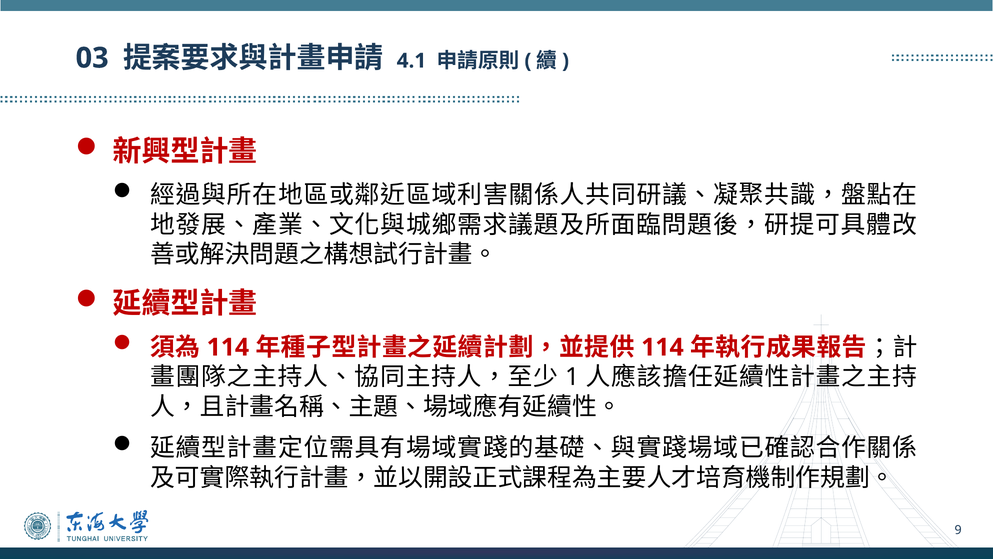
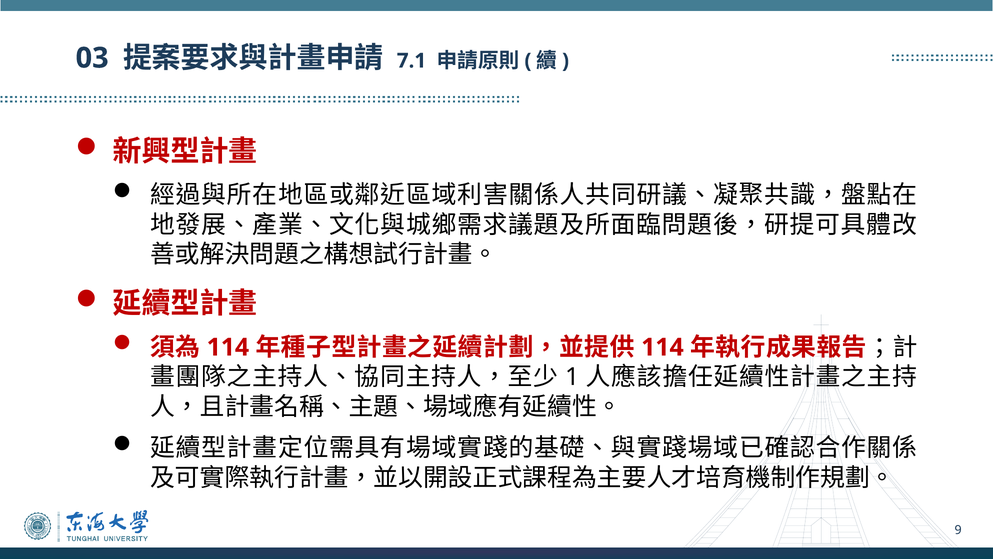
4.1: 4.1 -> 7.1
